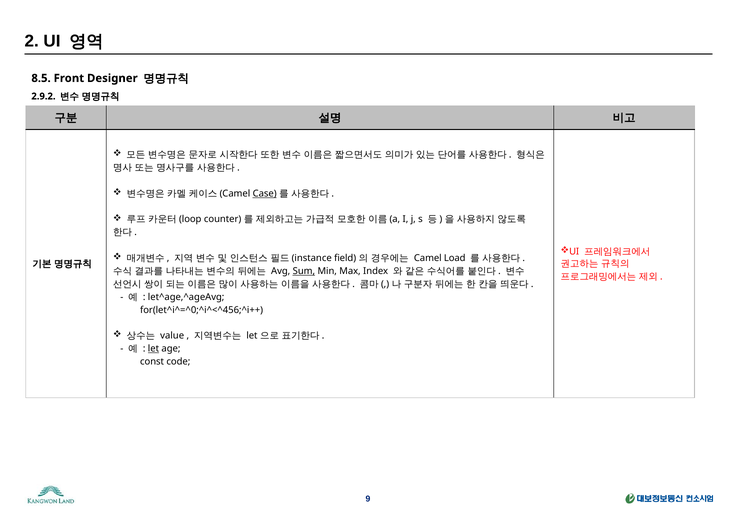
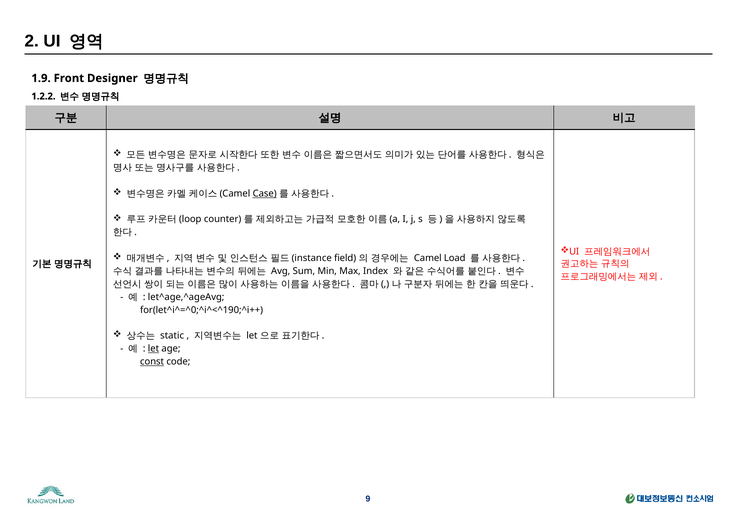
8.5: 8.5 -> 1.9
2.9.2: 2.9.2 -> 1.2.2
Sum underline: present -> none
for(let^i^=^0;^i^<^456;^i++: for(let^i^=^0;^i^<^456;^i++ -> for(let^i^=^0;^i^<^190;^i++
value: value -> static
const underline: none -> present
